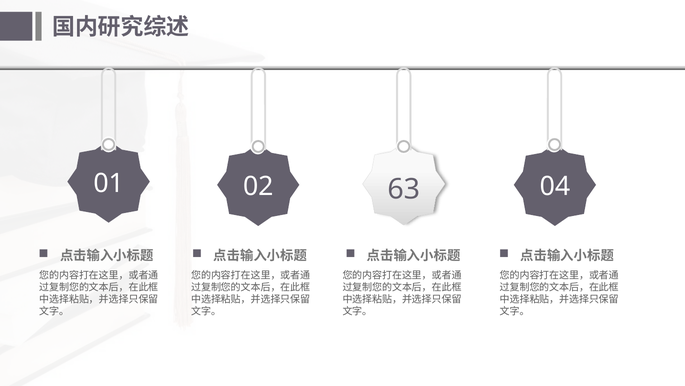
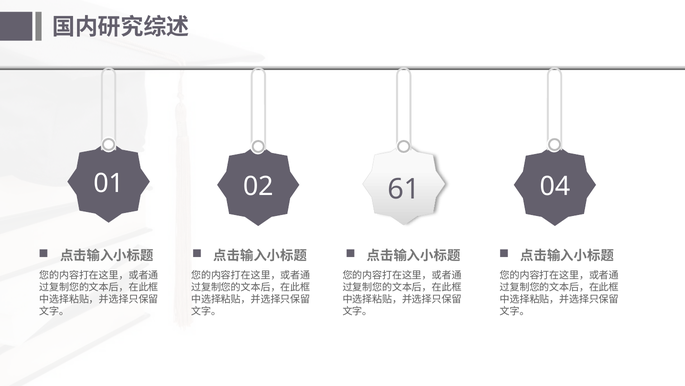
63: 63 -> 61
